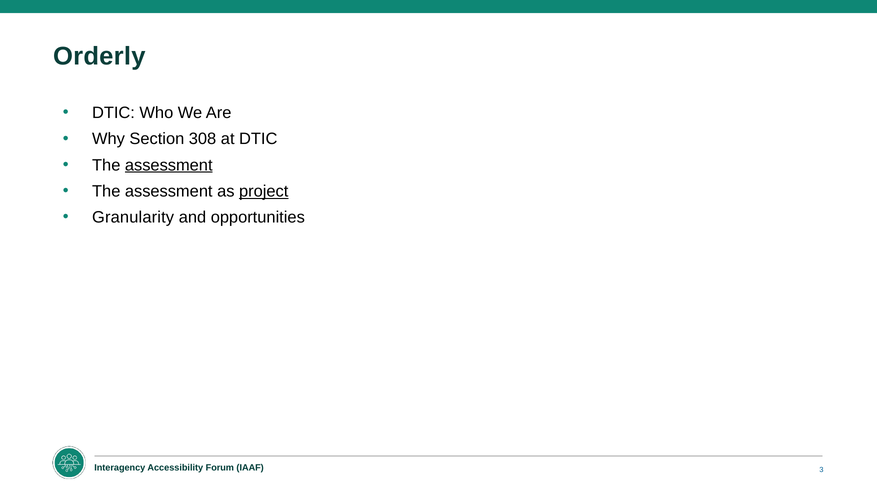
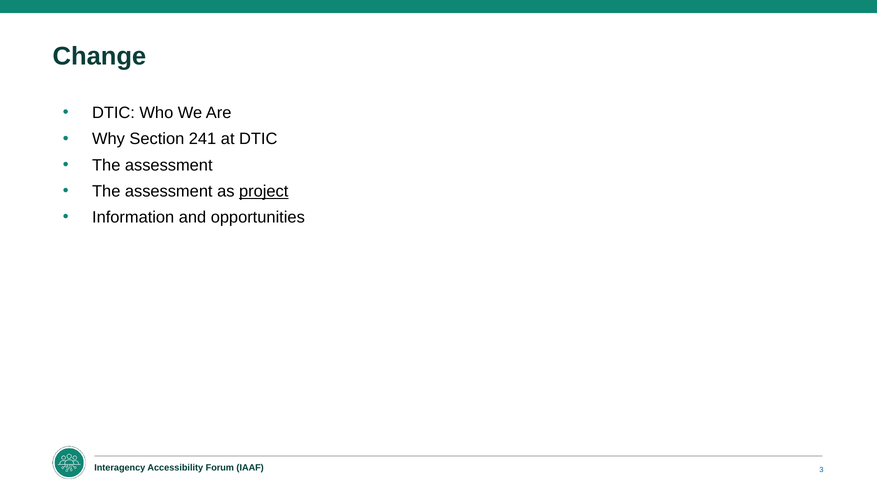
Orderly: Orderly -> Change
308: 308 -> 241
assessment at (169, 165) underline: present -> none
Granularity: Granularity -> Information
